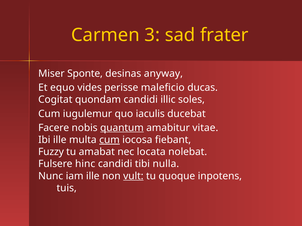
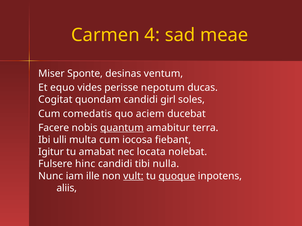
3: 3 -> 4
frater: frater -> meae
anyway: anyway -> ventum
maleficio: maleficio -> nepotum
illic: illic -> girl
iugulemur: iugulemur -> comedatis
iaculis: iaculis -> aciem
vitae: vitae -> terra
Ibi ille: ille -> ulli
cum at (109, 140) underline: present -> none
Fuzzy: Fuzzy -> Igitur
quoque underline: none -> present
tuis: tuis -> aliis
